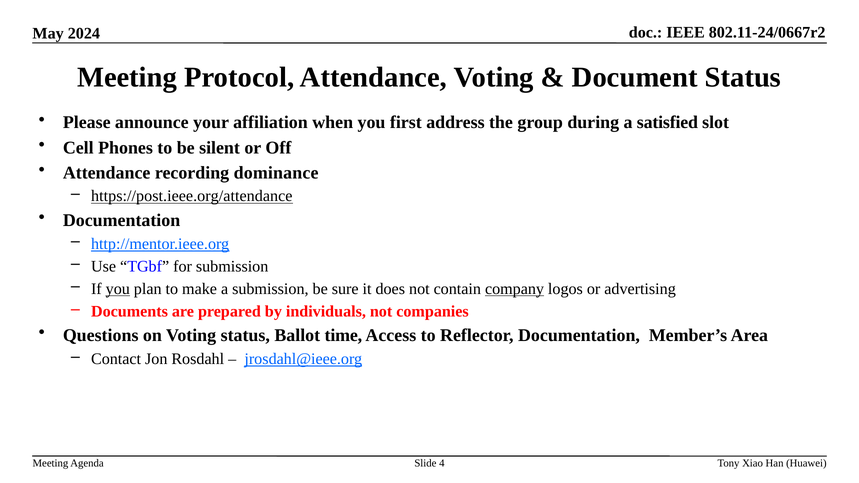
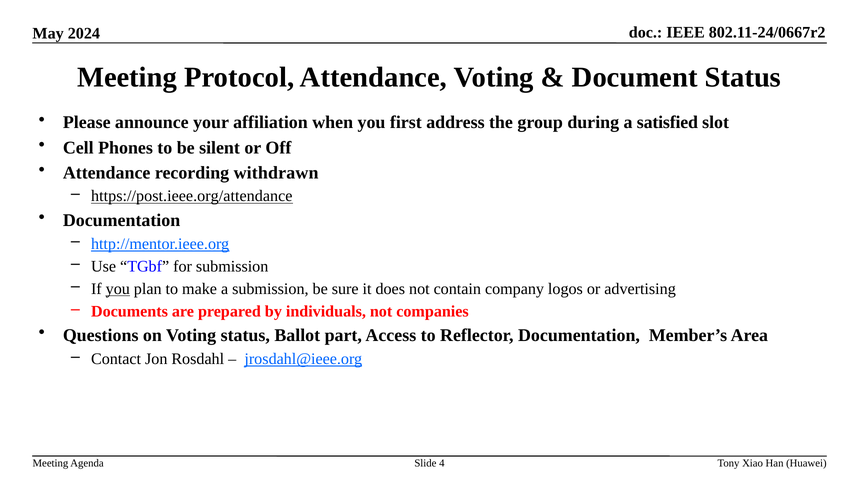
dominance: dominance -> withdrawn
company underline: present -> none
time: time -> part
